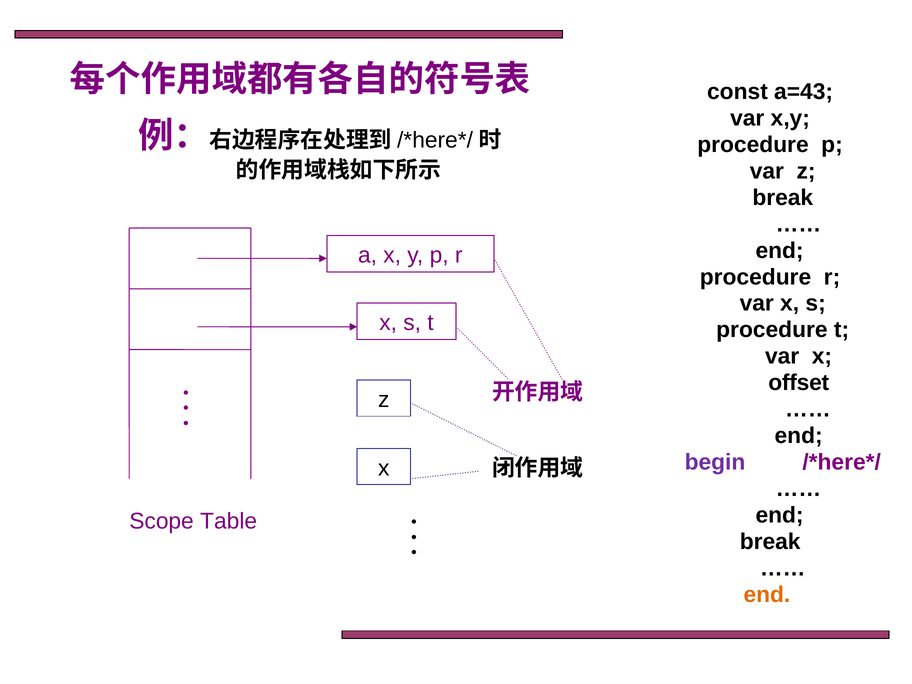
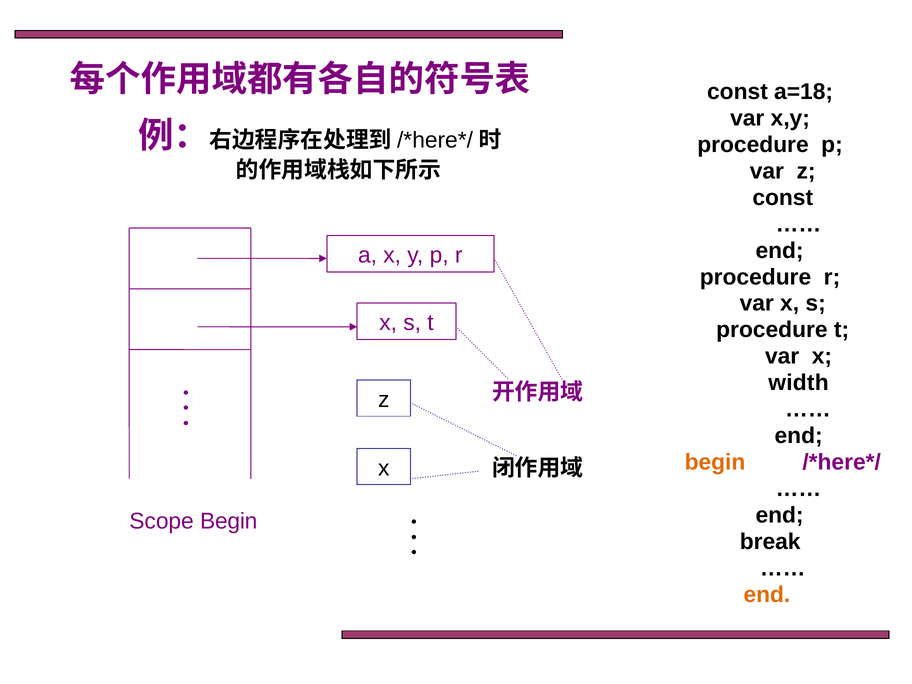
a=43: a=43 -> a=18
break at (783, 198): break -> const
offset: offset -> width
begin at (715, 462) colour: purple -> orange
Scope Table: Table -> Begin
